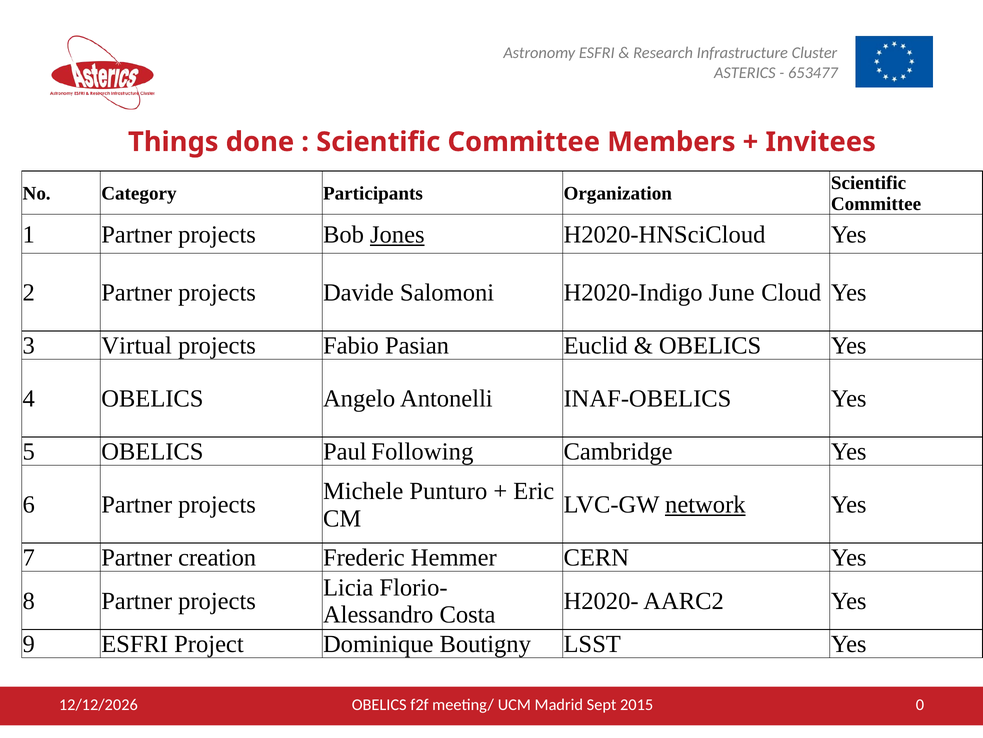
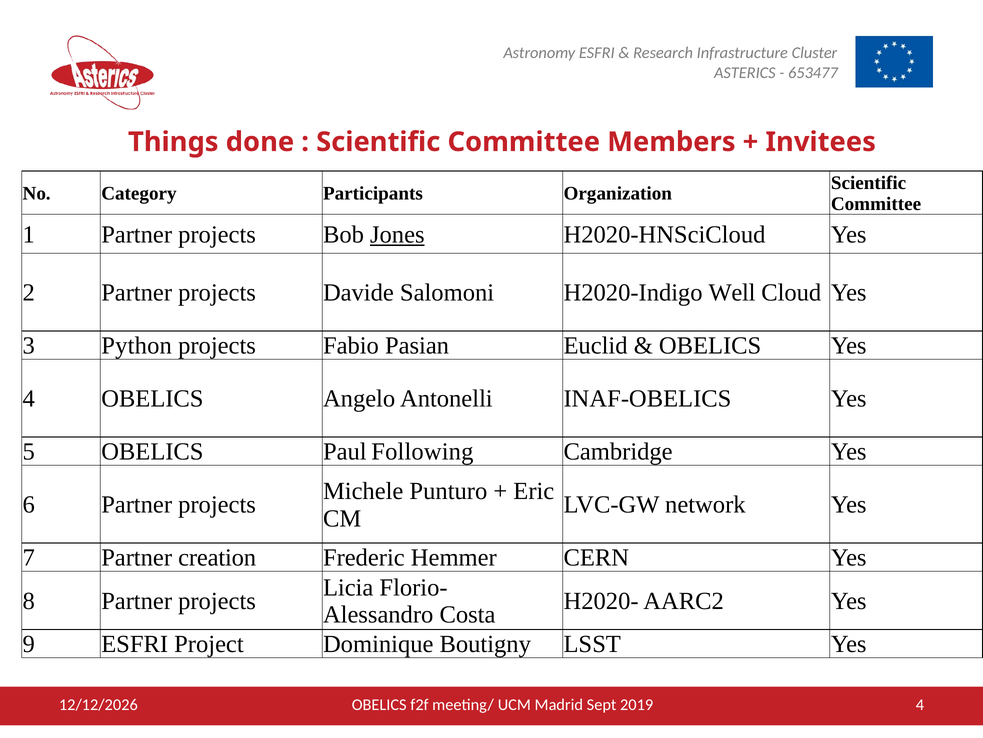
June: June -> Well
Virtual: Virtual -> Python
network underline: present -> none
0 at (920, 704): 0 -> 4
2015: 2015 -> 2019
